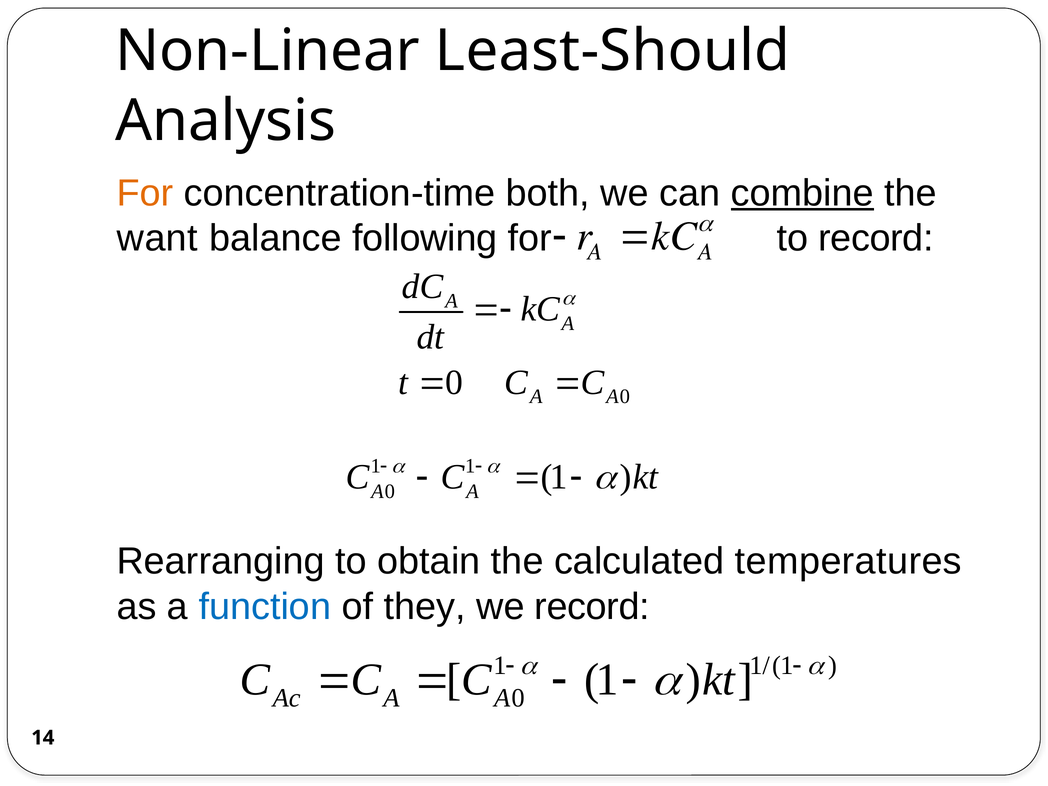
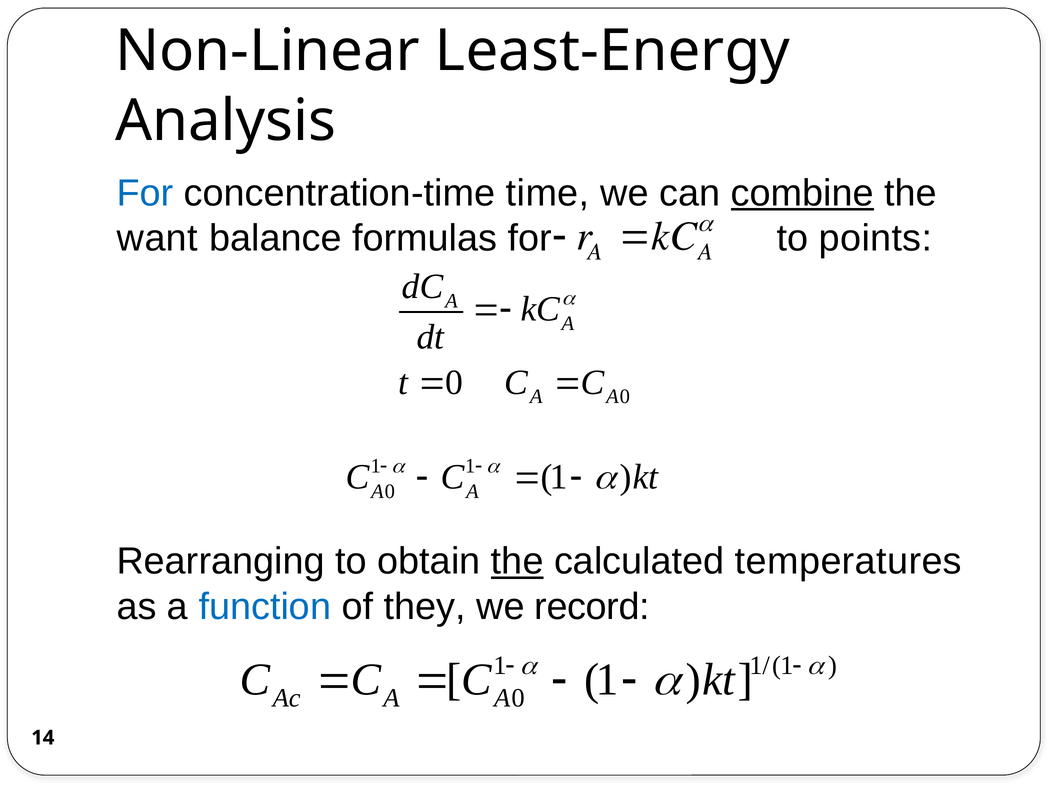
Least-Should: Least-Should -> Least-Energy
For at (145, 193) colour: orange -> blue
both: both -> time
following: following -> formulas
to record: record -> points
the at (517, 561) underline: none -> present
